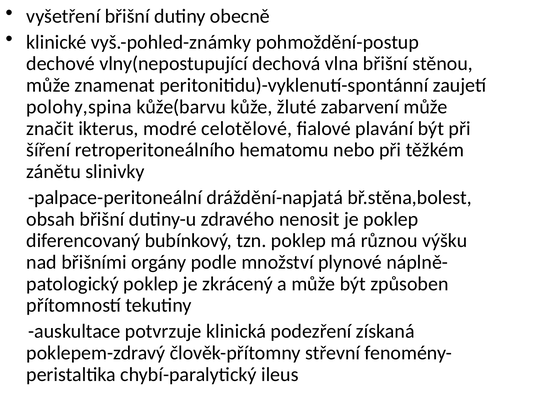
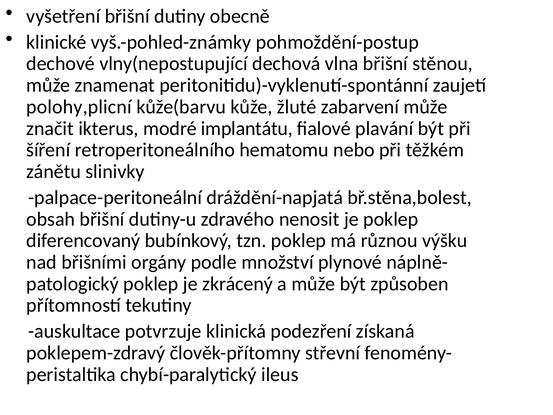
polohy,spina: polohy,spina -> polohy,plicní
celotělové: celotělové -> implantátu
